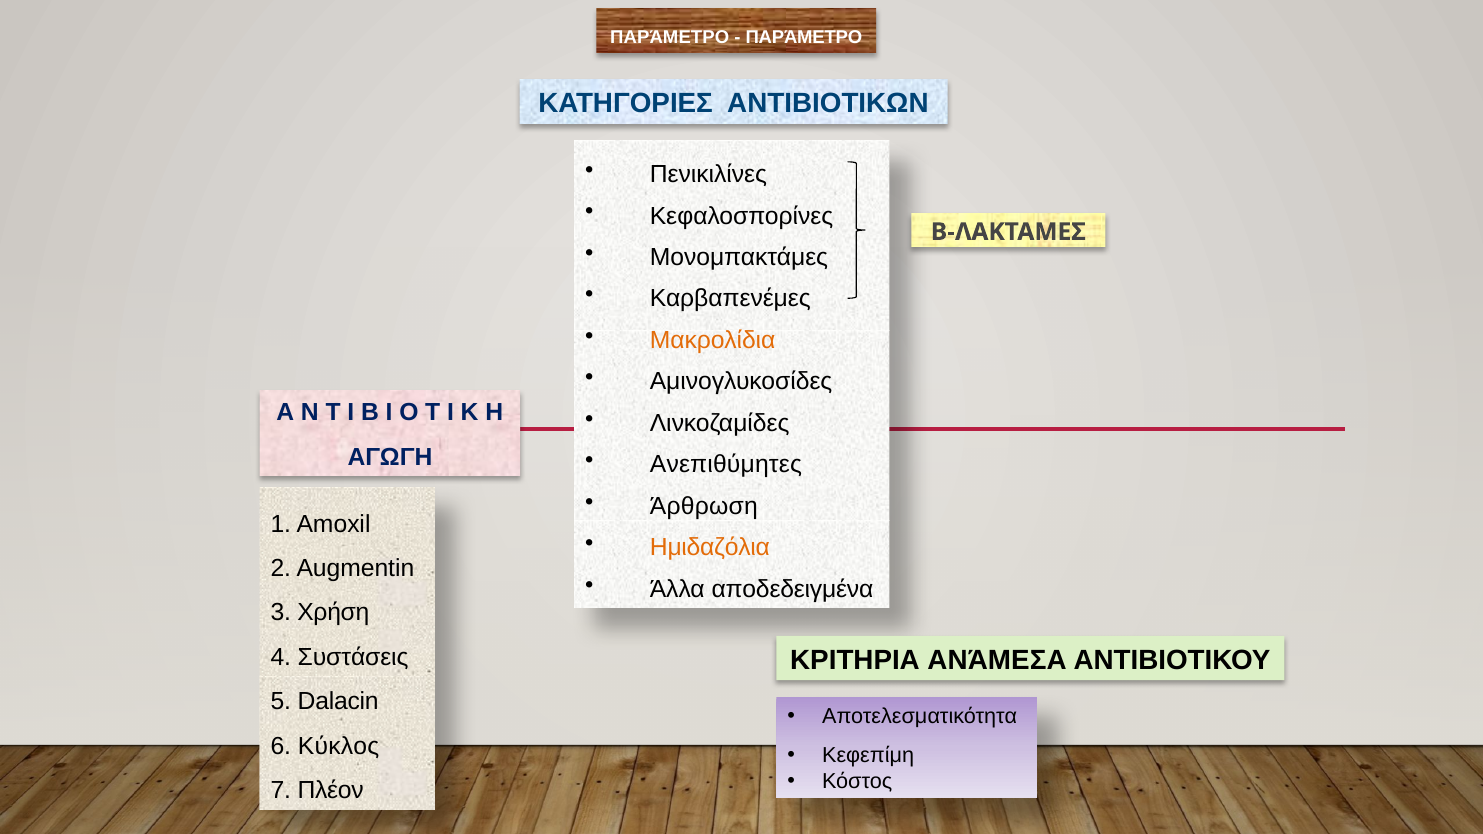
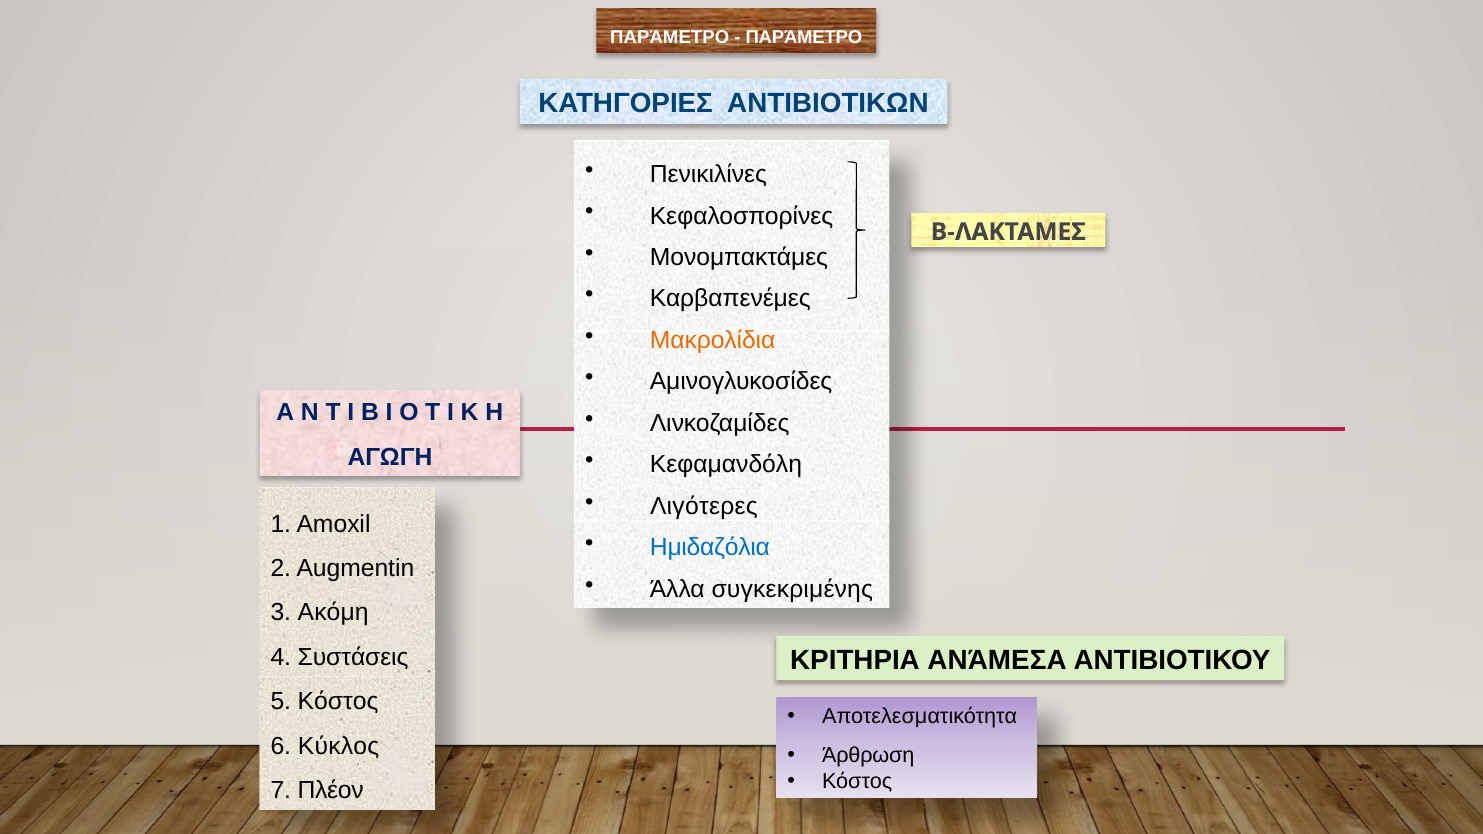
Ανεπιθύμητες: Ανεπιθύμητες -> Κεφαμανδόλη
Άρθρωση: Άρθρωση -> Λιγότερες
Ημιδαζόλια colour: orange -> blue
αποδεδειγμένα: αποδεδειγμένα -> συγκεκριμένης
Χρήση: Χρήση -> Ακόμη
5 Dalacin: Dalacin -> Κόστος
Κεφεπίμη: Κεφεπίμη -> Άρθρωση
